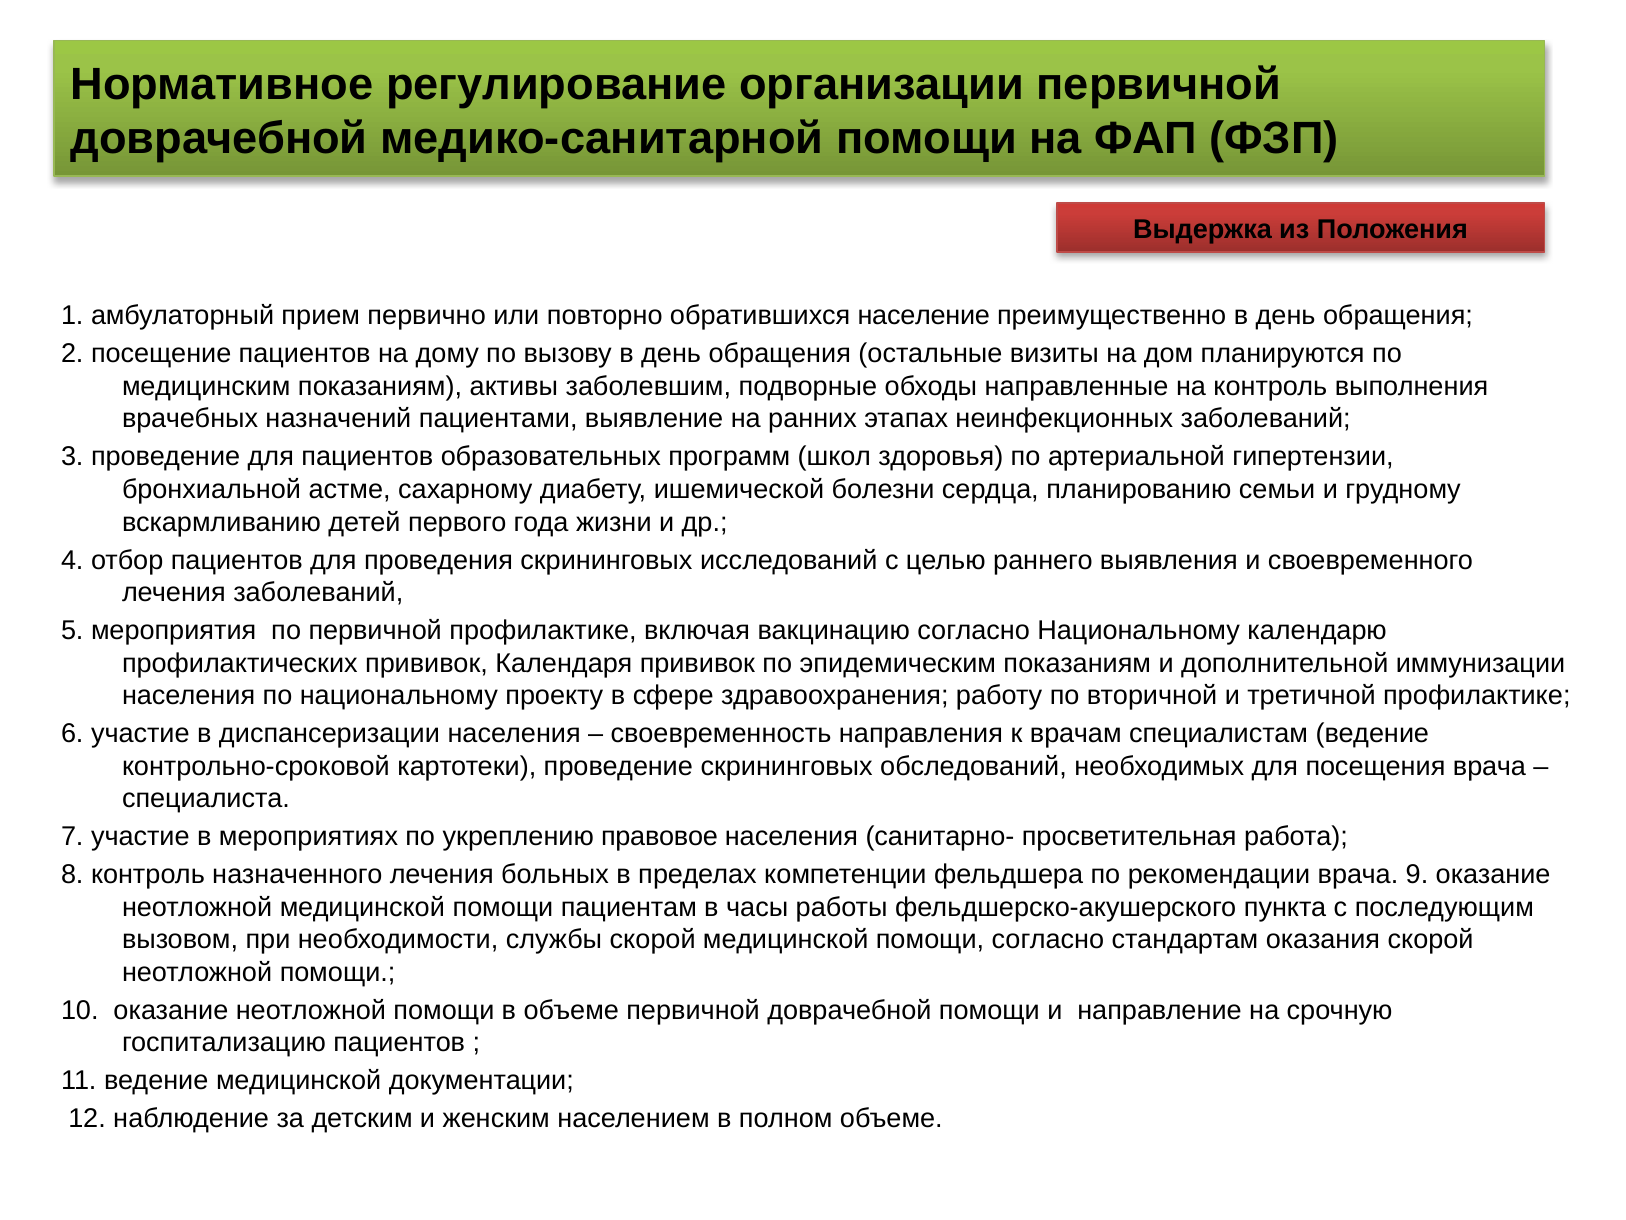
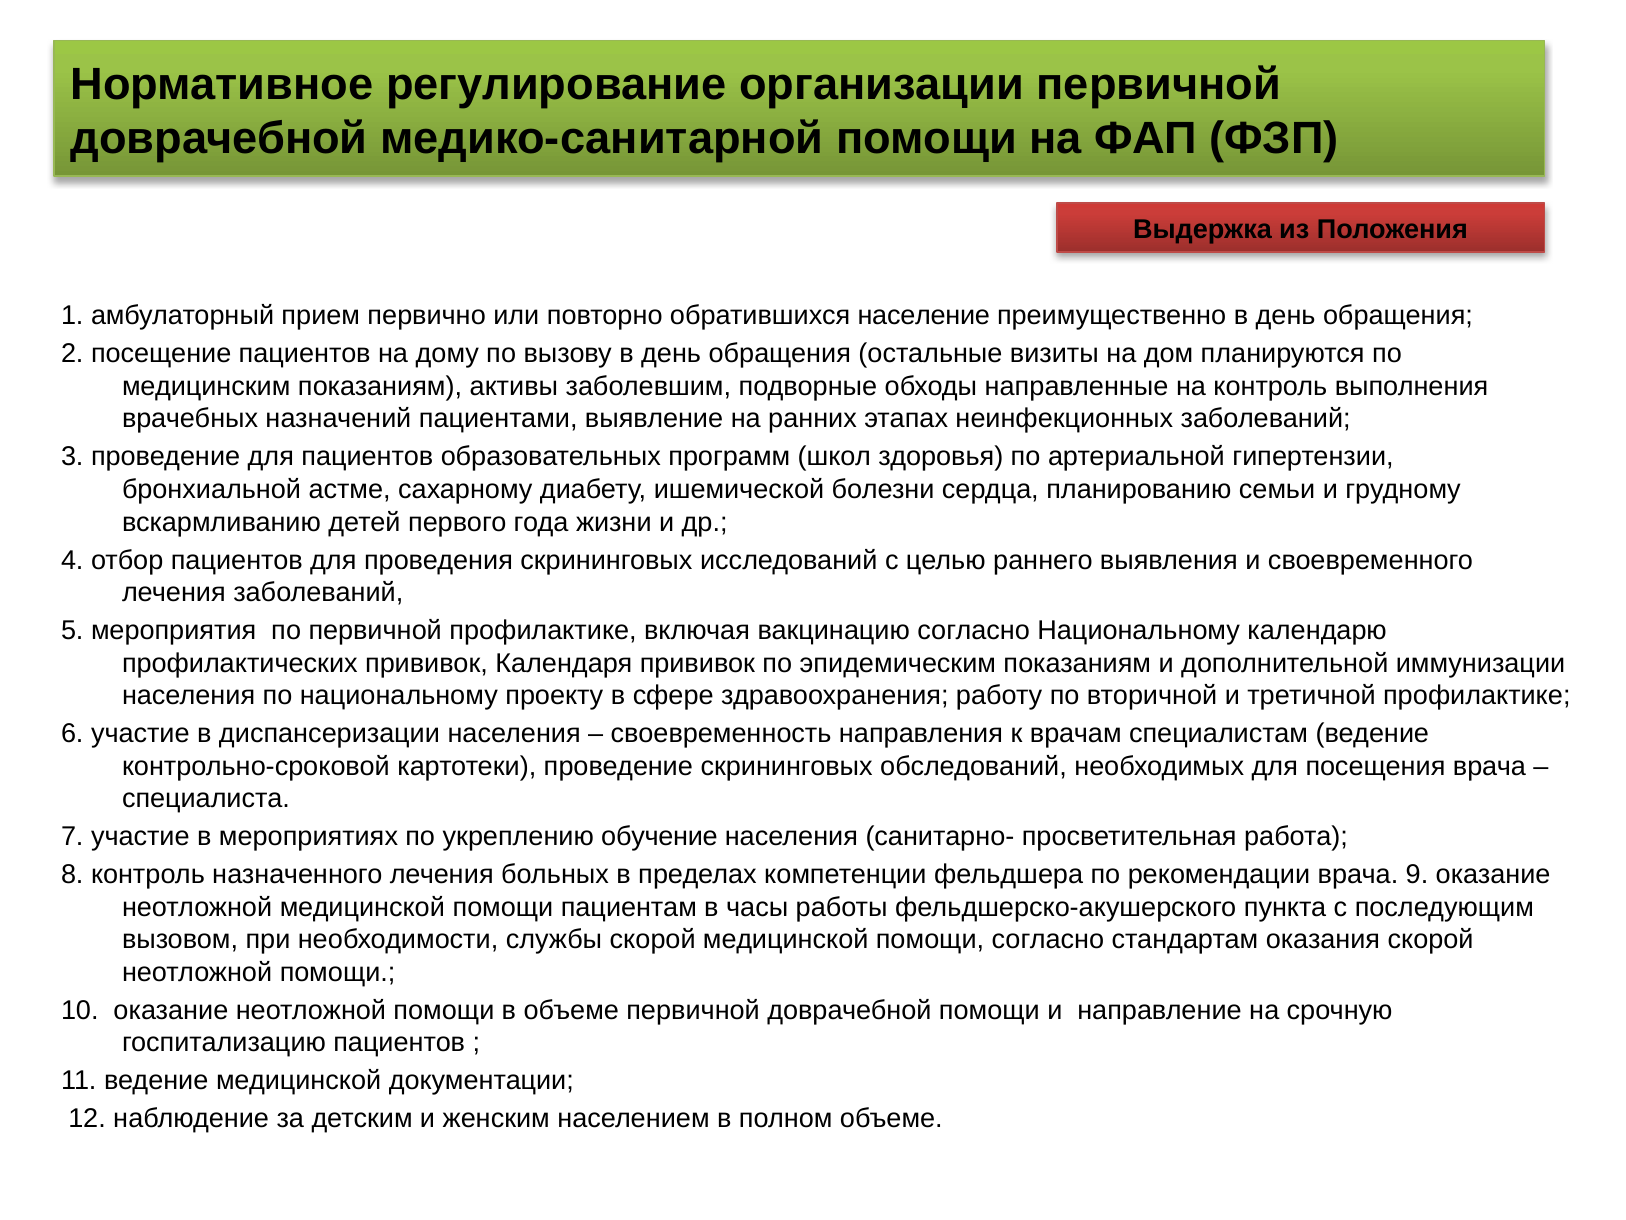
правовое: правовое -> обучение
